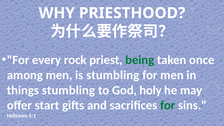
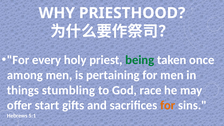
rock: rock -> holy
is stumbling: stumbling -> pertaining
holy: holy -> race
for at (168, 105) colour: green -> orange
